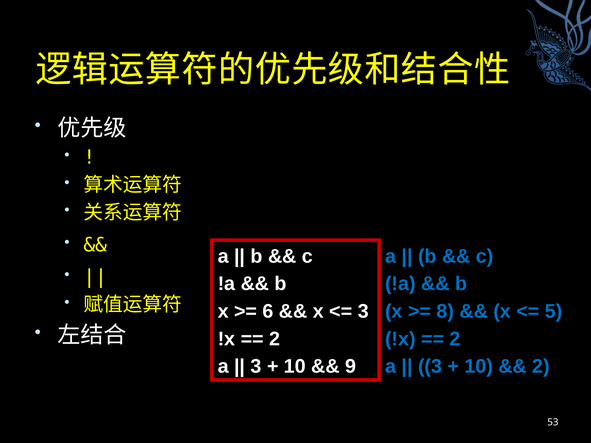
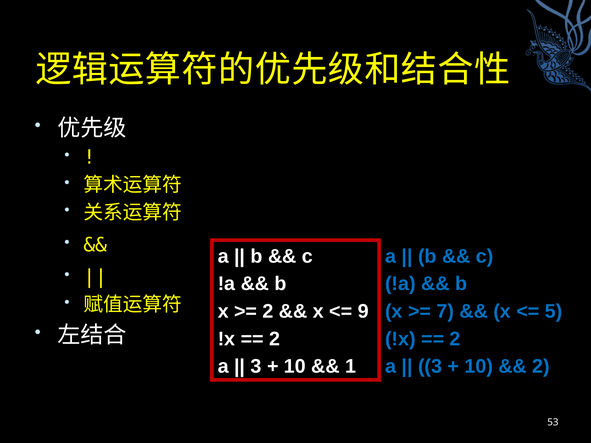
6 at (268, 312): 6 -> 2
3 at (363, 312): 3 -> 9
8: 8 -> 7
9: 9 -> 1
